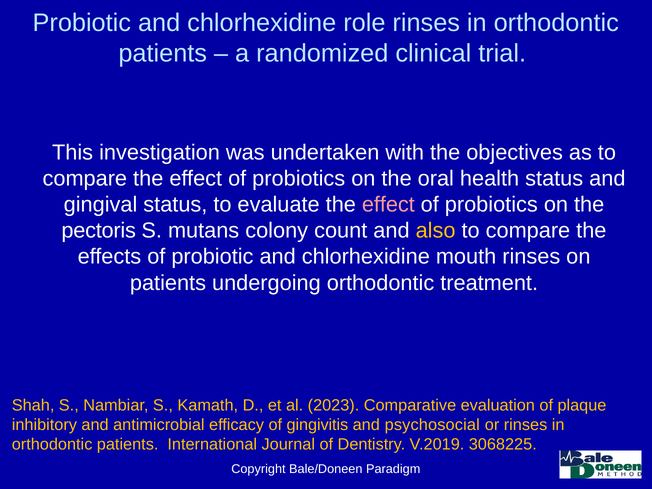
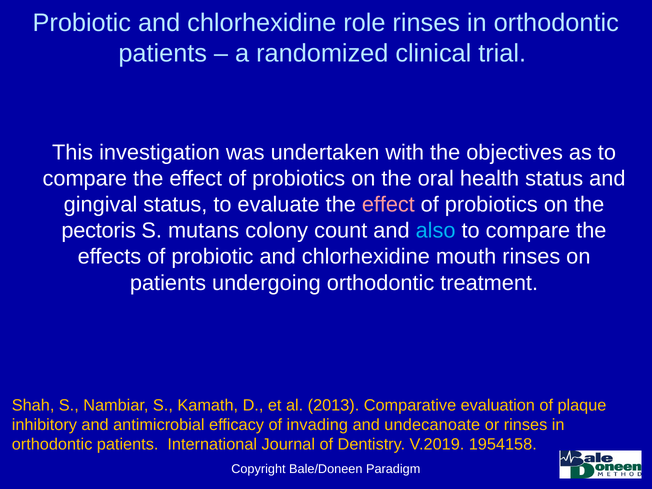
also colour: yellow -> light blue
2023: 2023 -> 2013
gingivitis: gingivitis -> invading
psychosocial: psychosocial -> undecanoate
3068225: 3068225 -> 1954158
